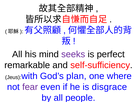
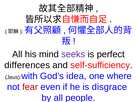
remarkable: remarkable -> differences
plan: plan -> idea
fear colour: purple -> red
